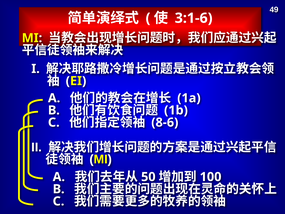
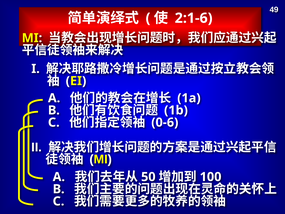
3:1-6: 3:1-6 -> 2:1-6
8-6: 8-6 -> 0-6
